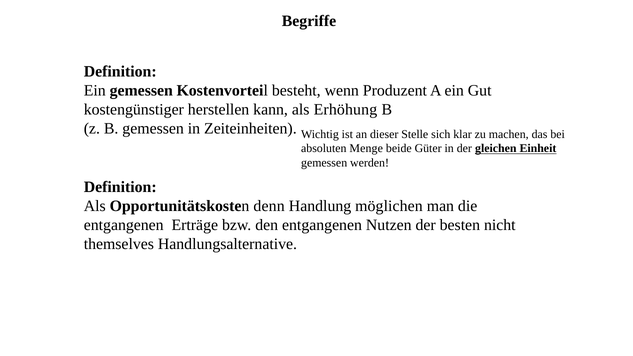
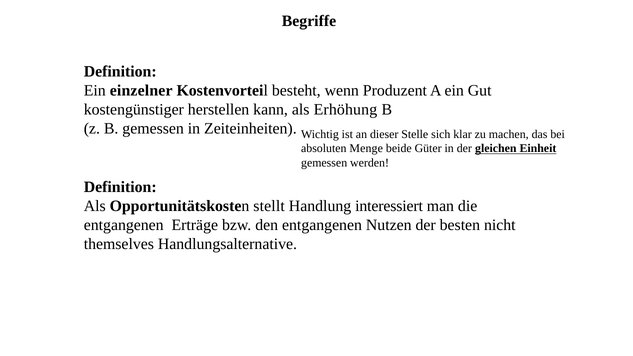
Ein gemessen: gemessen -> einzelner
denn: denn -> stellt
möglichen: möglichen -> interessiert
